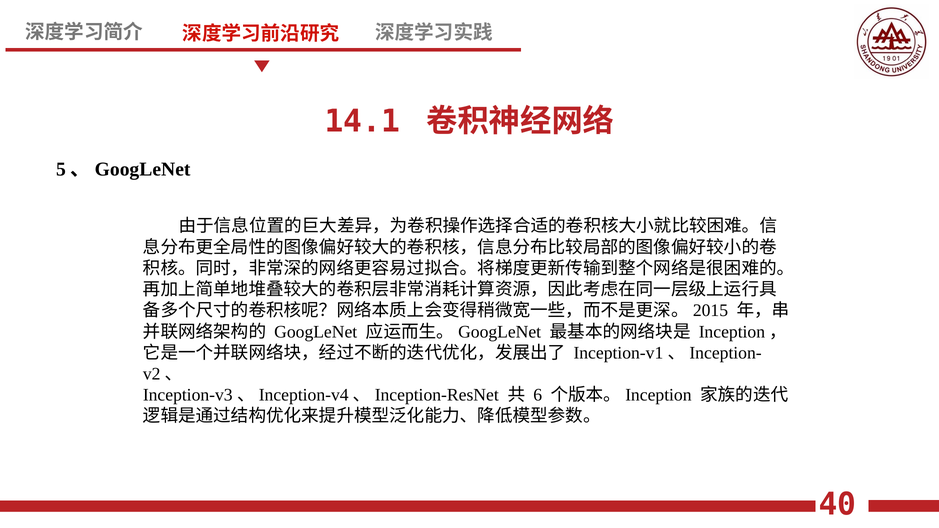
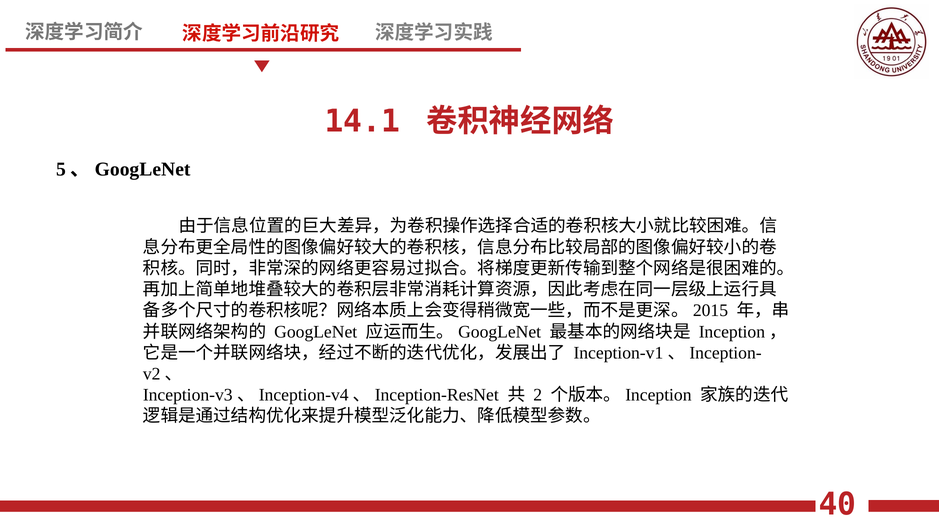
6: 6 -> 2
